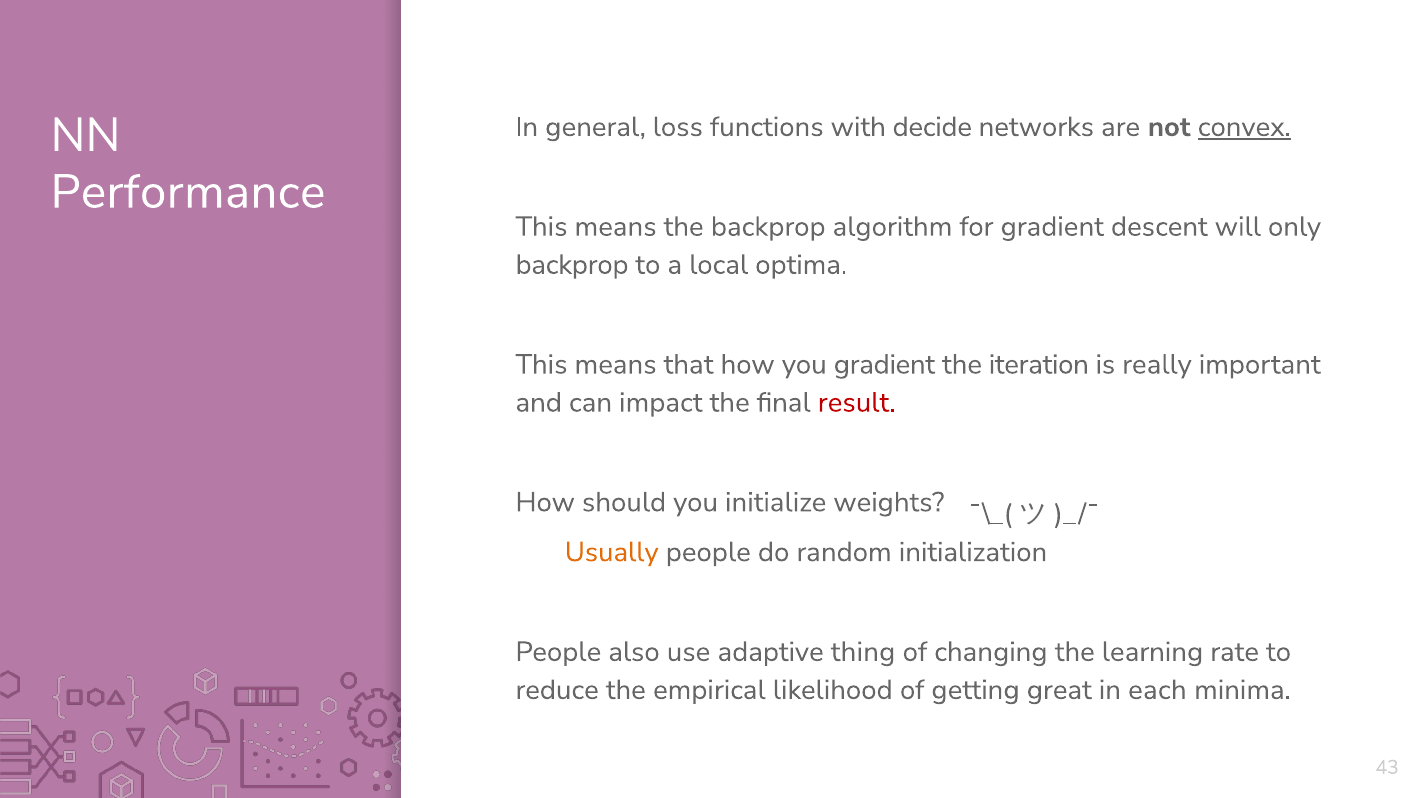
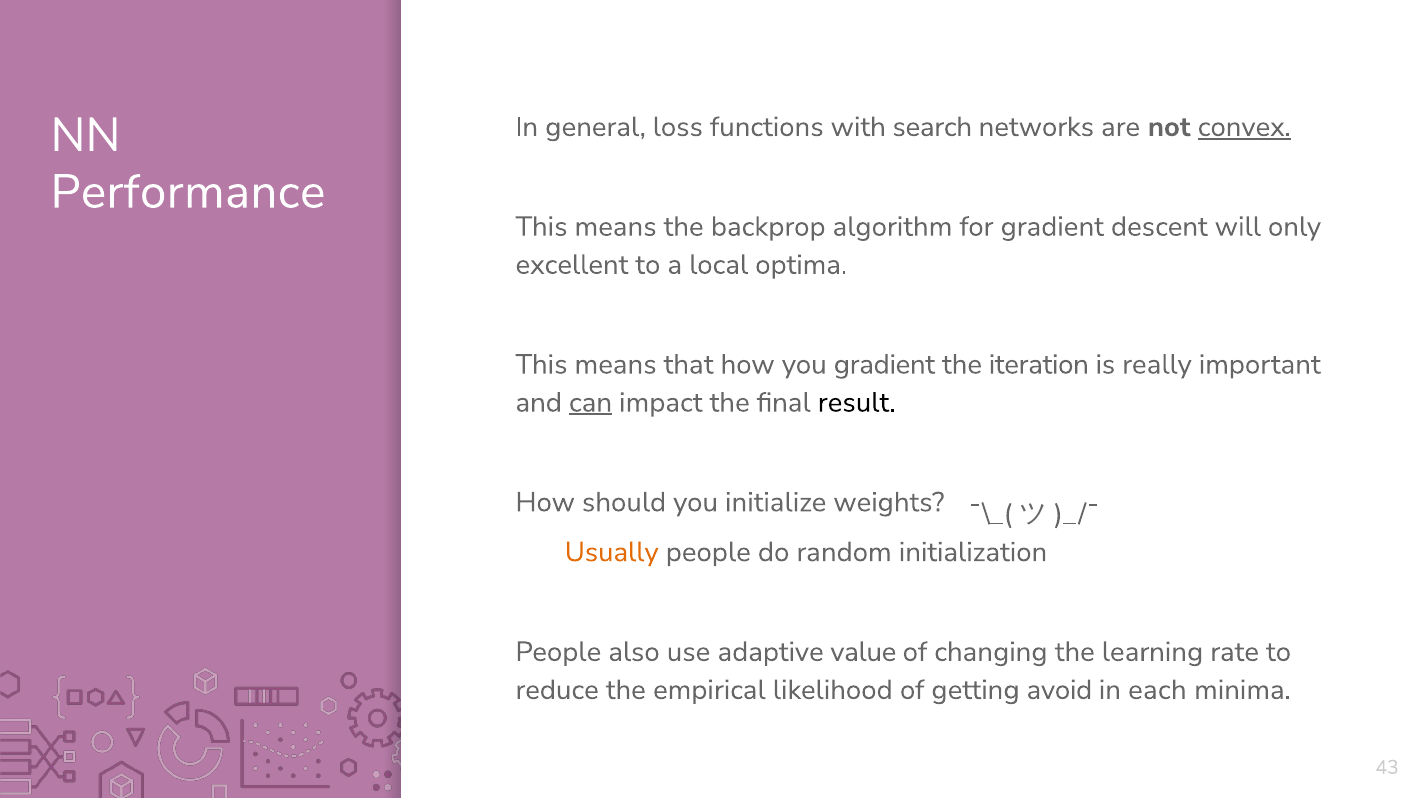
decide: decide -> search
backprop at (572, 265): backprop -> excellent
can underline: none -> present
result colour: red -> black
thing: thing -> value
great: great -> avoid
